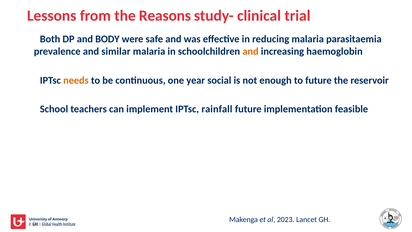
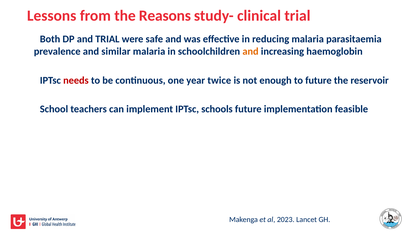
and BODY: BODY -> TRIAL
needs colour: orange -> red
social: social -> twice
rainfall: rainfall -> schools
